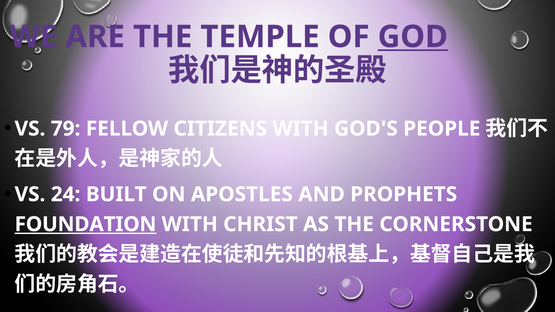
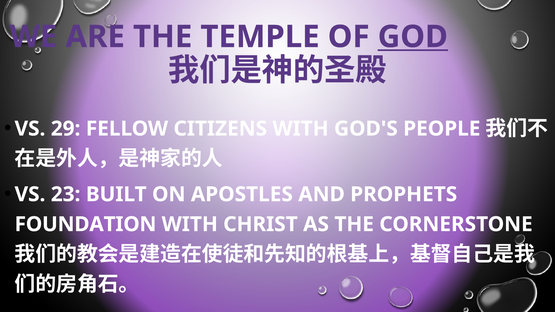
79: 79 -> 29
24: 24 -> 23
FOUNDATION underline: present -> none
